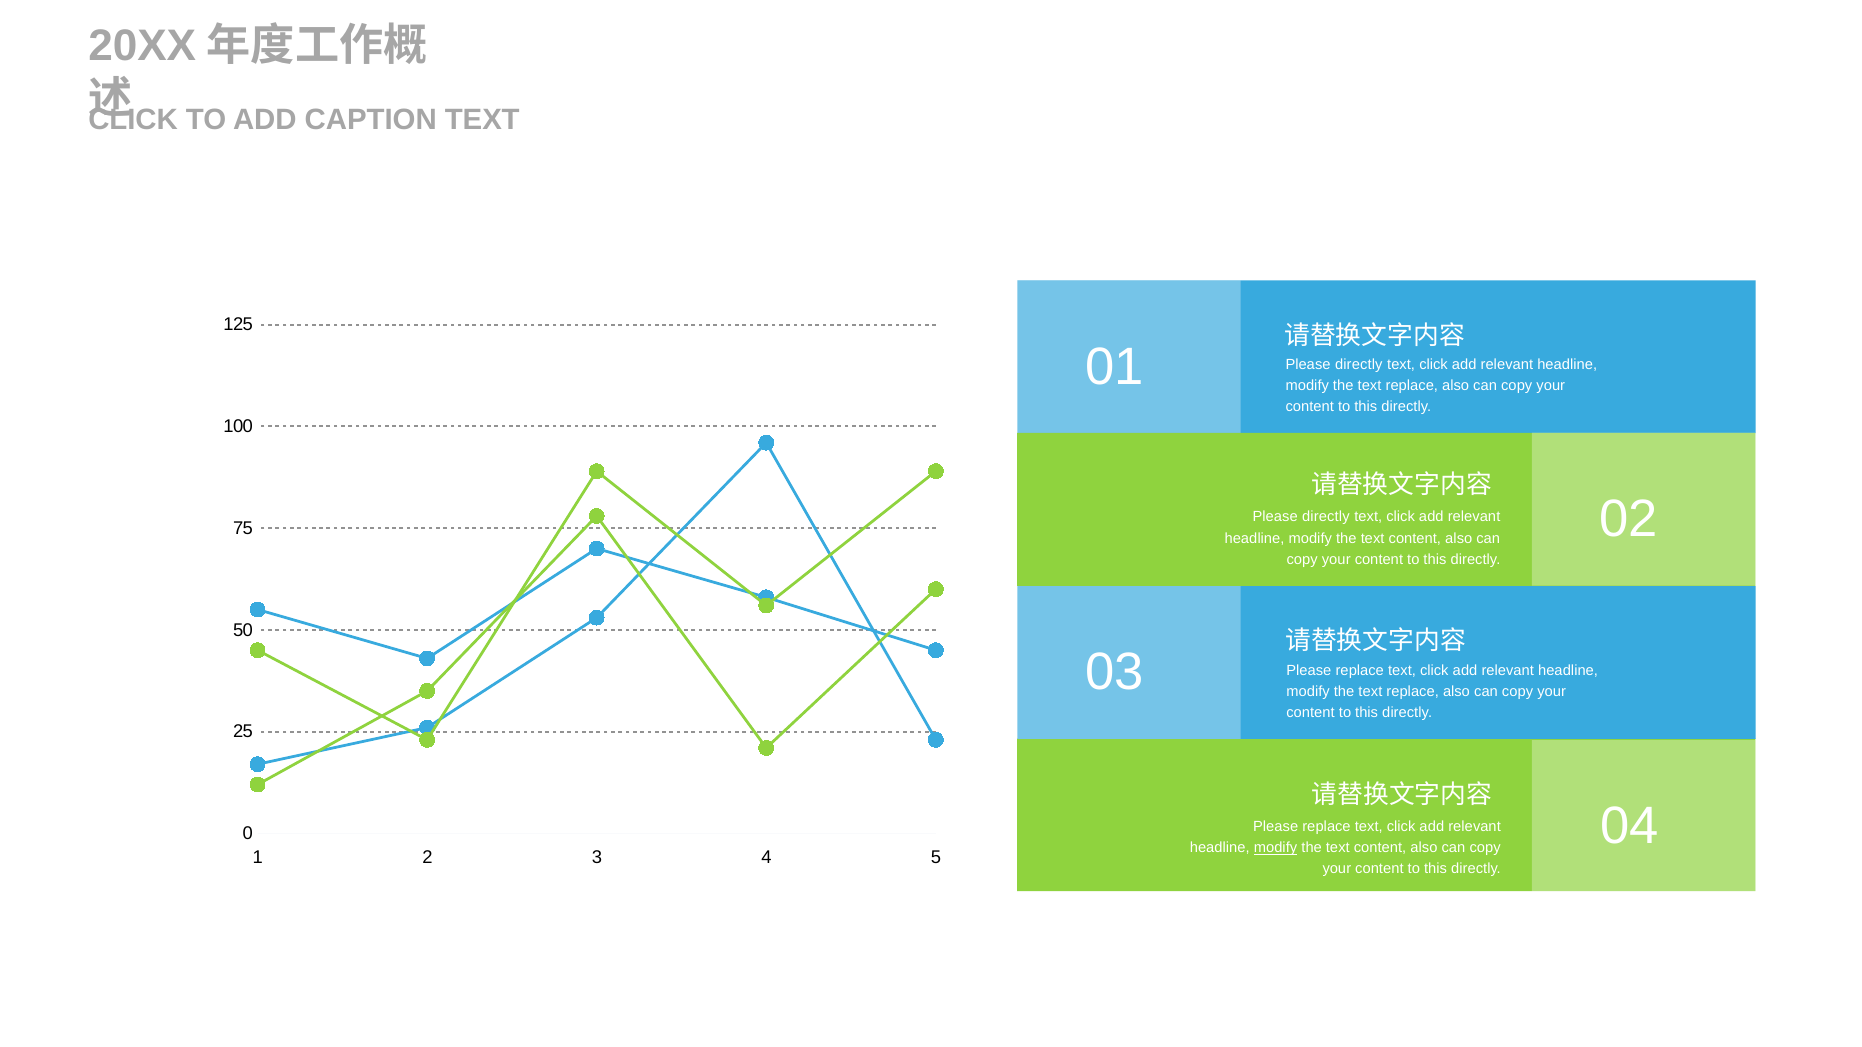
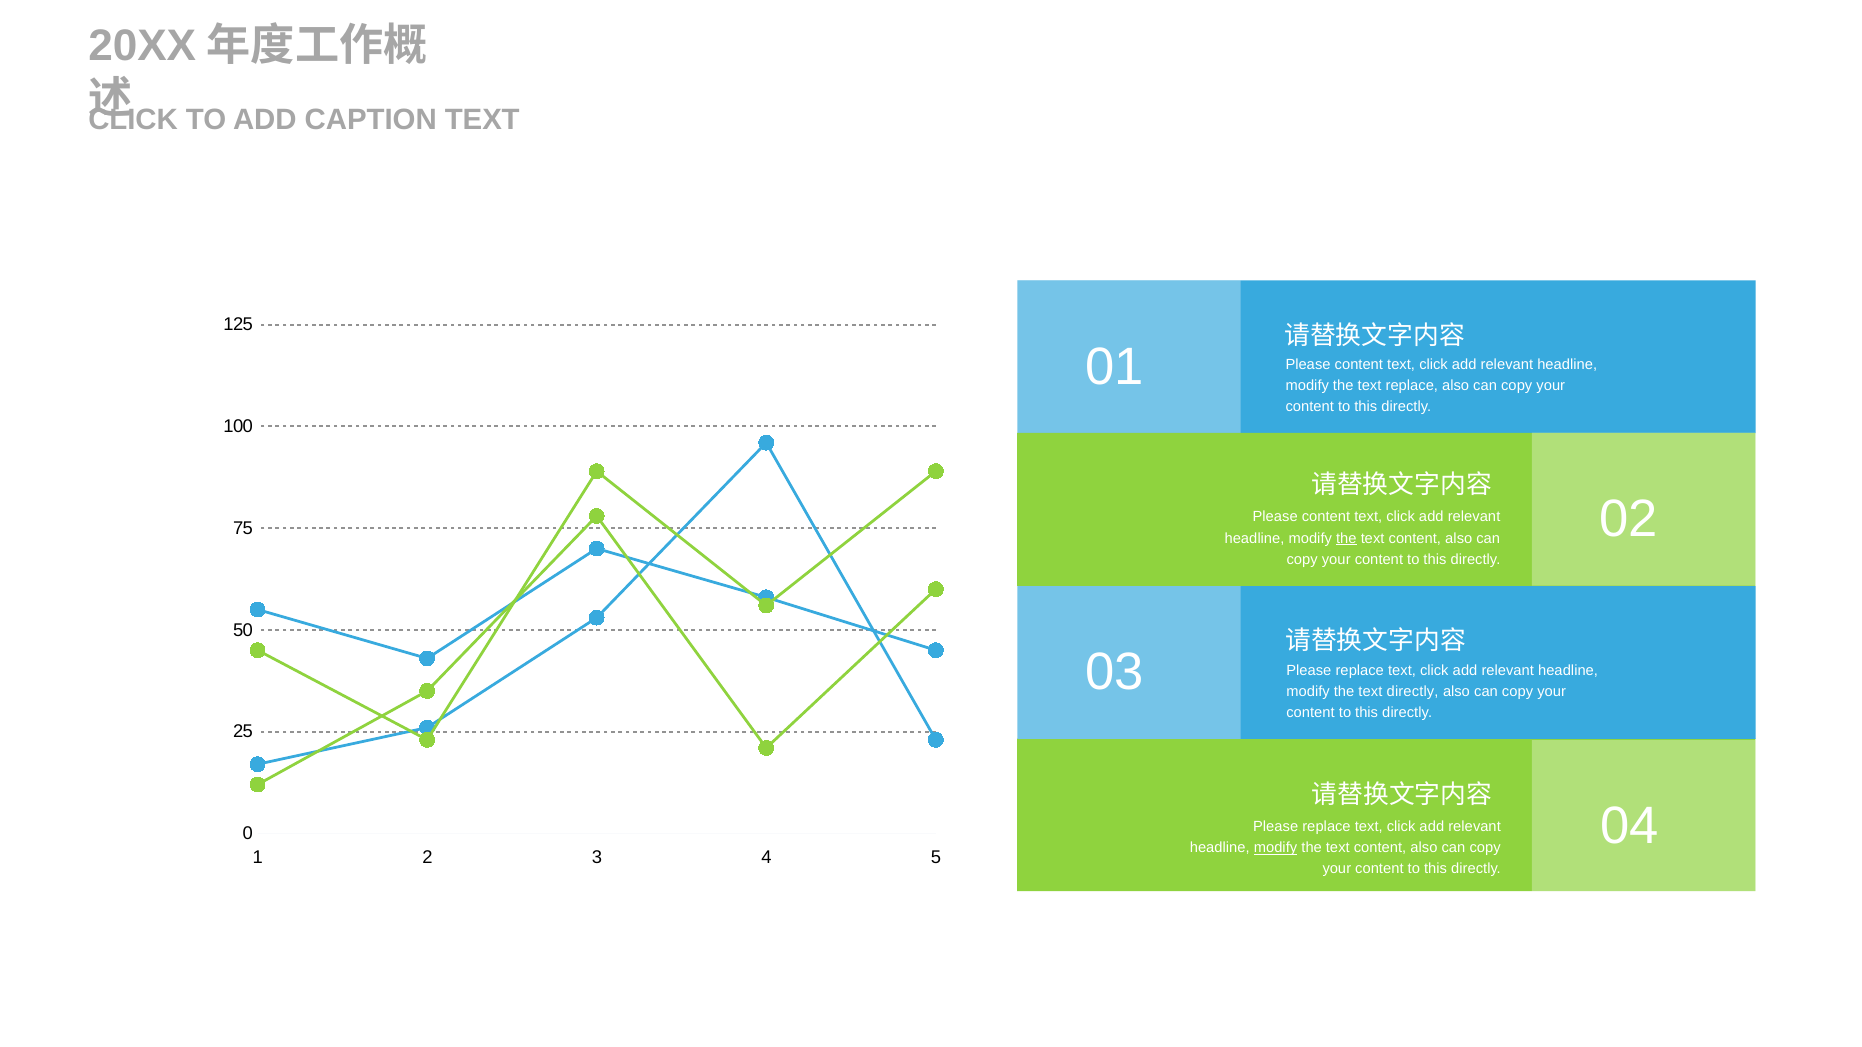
directly at (1359, 365): directly -> content
directly at (1326, 517): directly -> content
the at (1346, 538) underline: none -> present
replace at (1413, 692): replace -> directly
